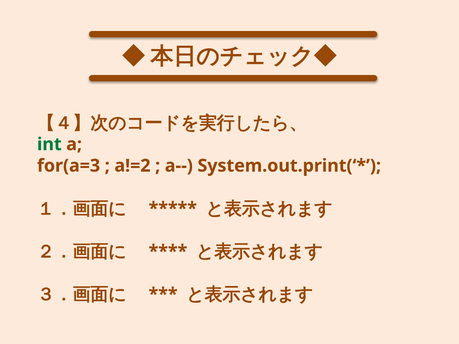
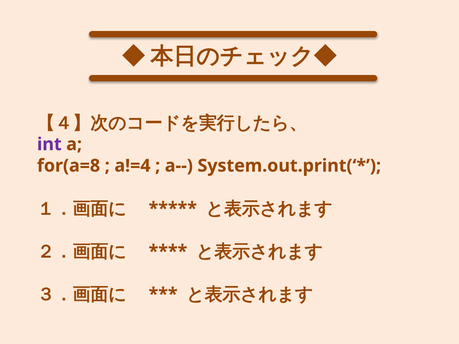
int colour: green -> purple
for(a=3: for(a=3 -> for(a=8
a!=2: a!=2 -> a!=4
